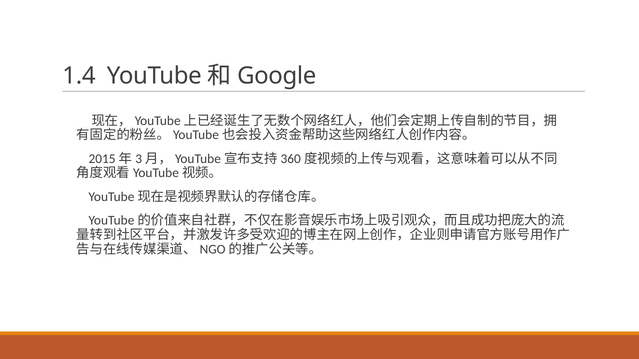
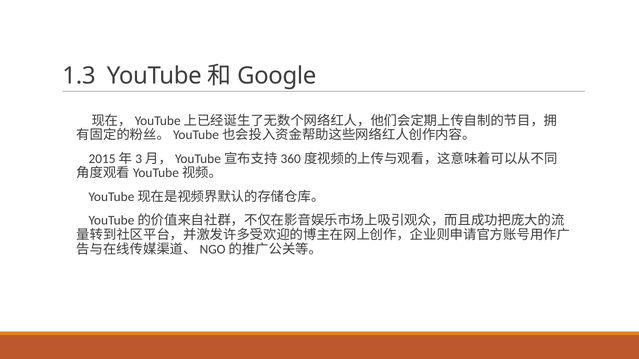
1.4: 1.4 -> 1.3
